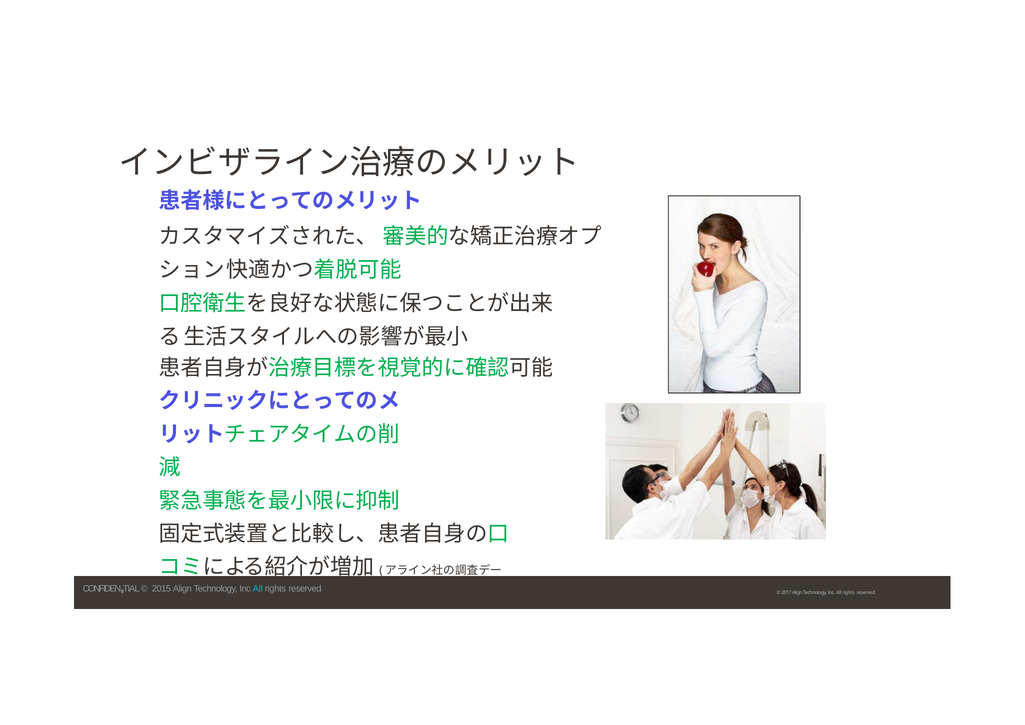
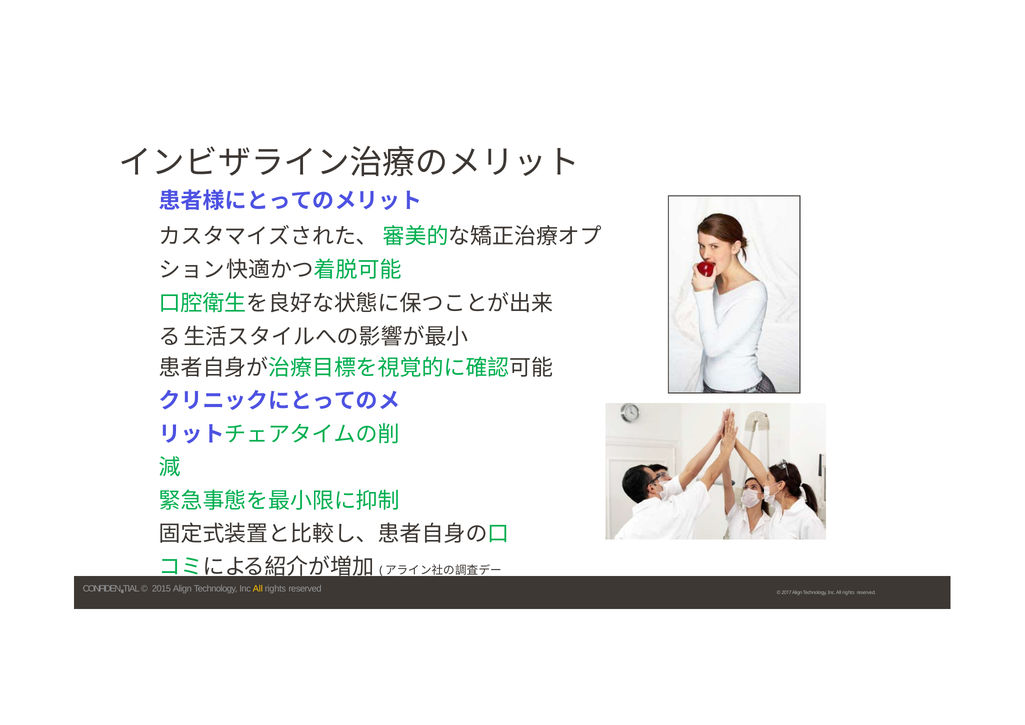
All at (258, 589) colour: light blue -> yellow
